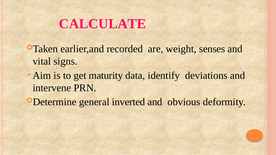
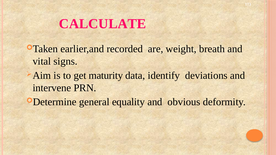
senses: senses -> breath
inverted: inverted -> equality
